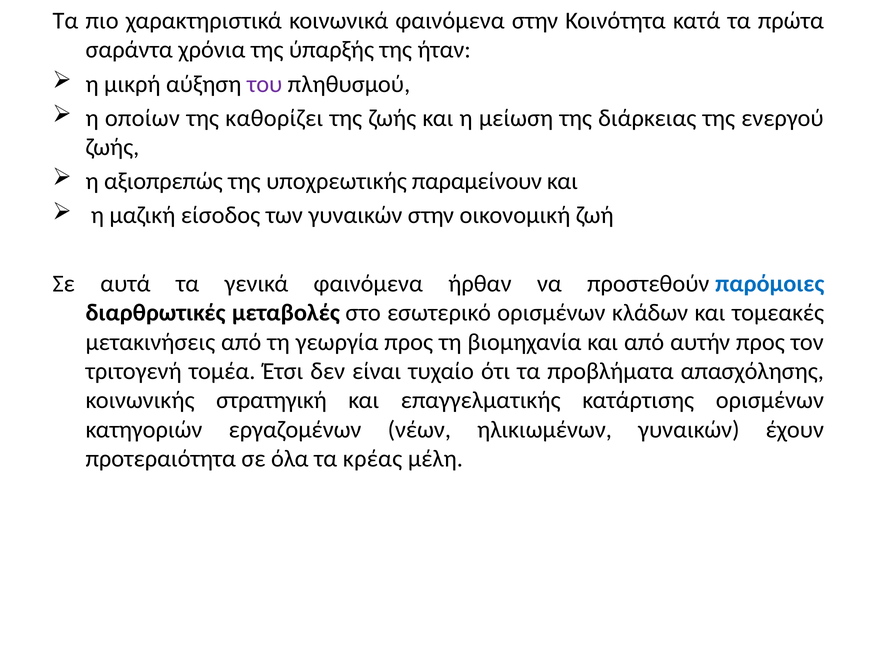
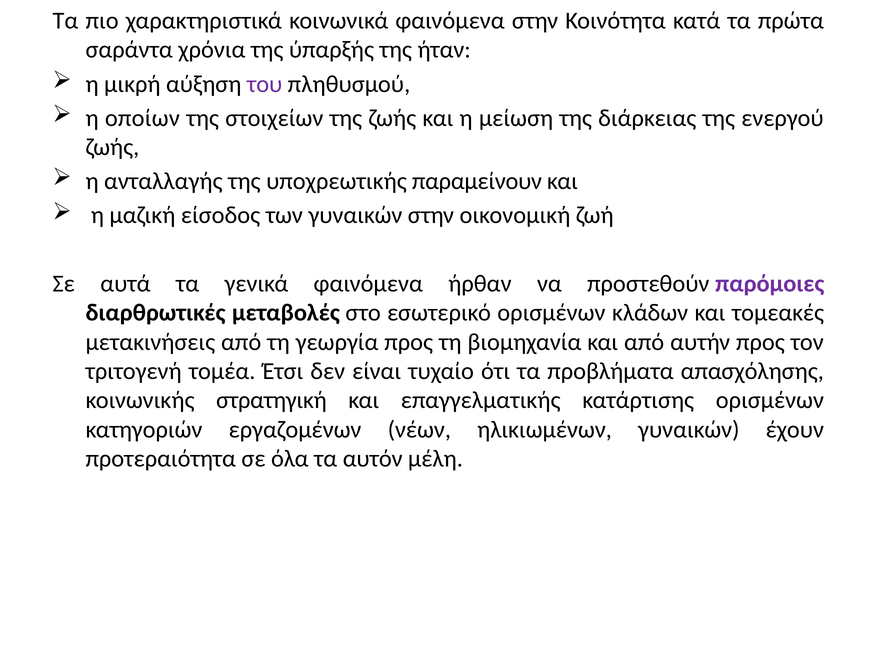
καθορίζει: καθορίζει -> στοιχείων
αξιοπρεπώς: αξιοπρεπώς -> ανταλλαγής
παρόμοιες colour: blue -> purple
κρέας: κρέας -> αυτόν
